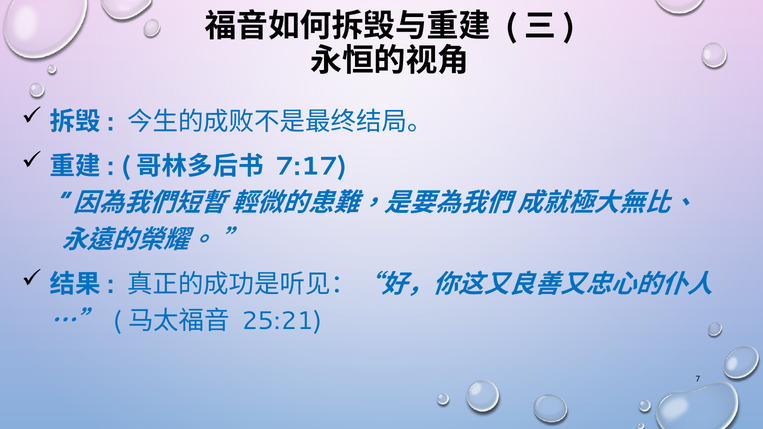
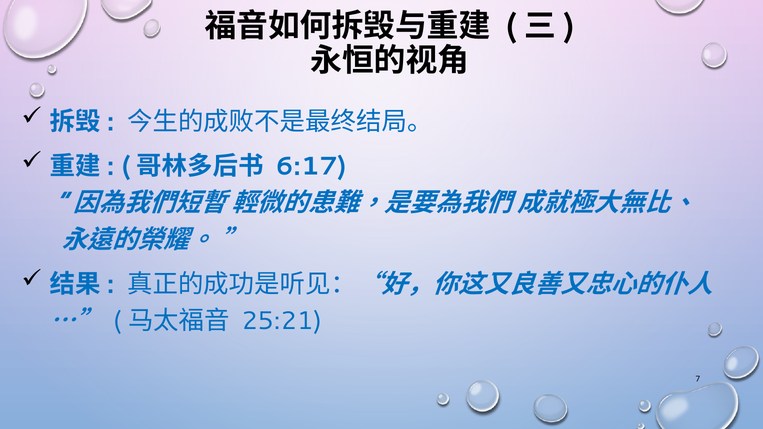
7:17: 7:17 -> 6:17
